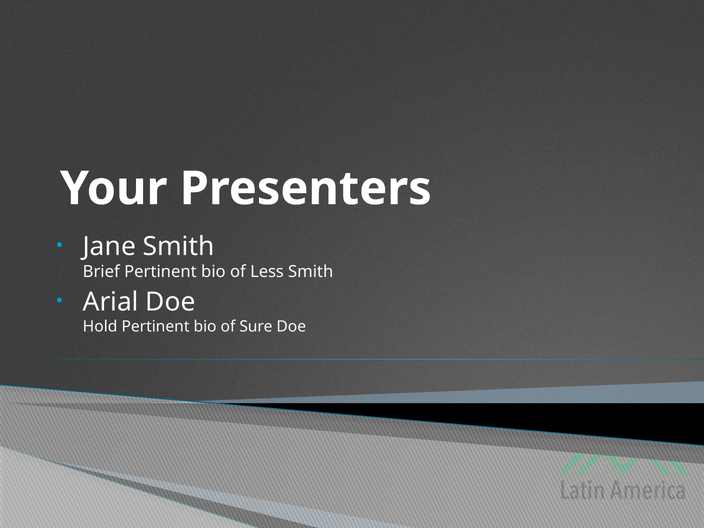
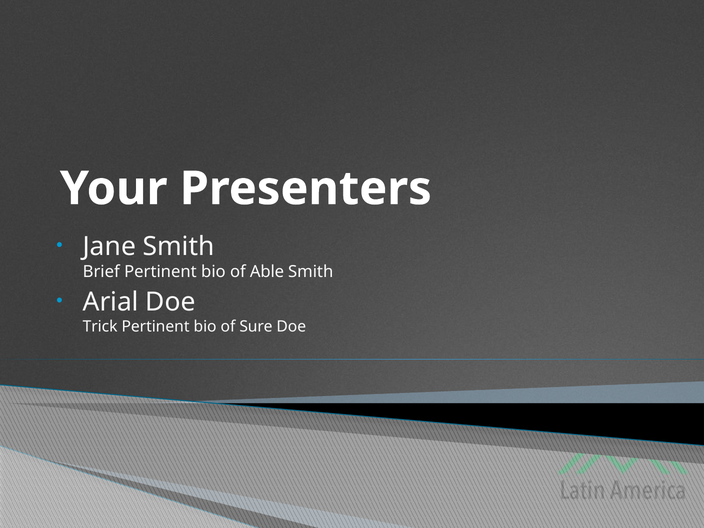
Less: Less -> Able
Hold: Hold -> Trick
